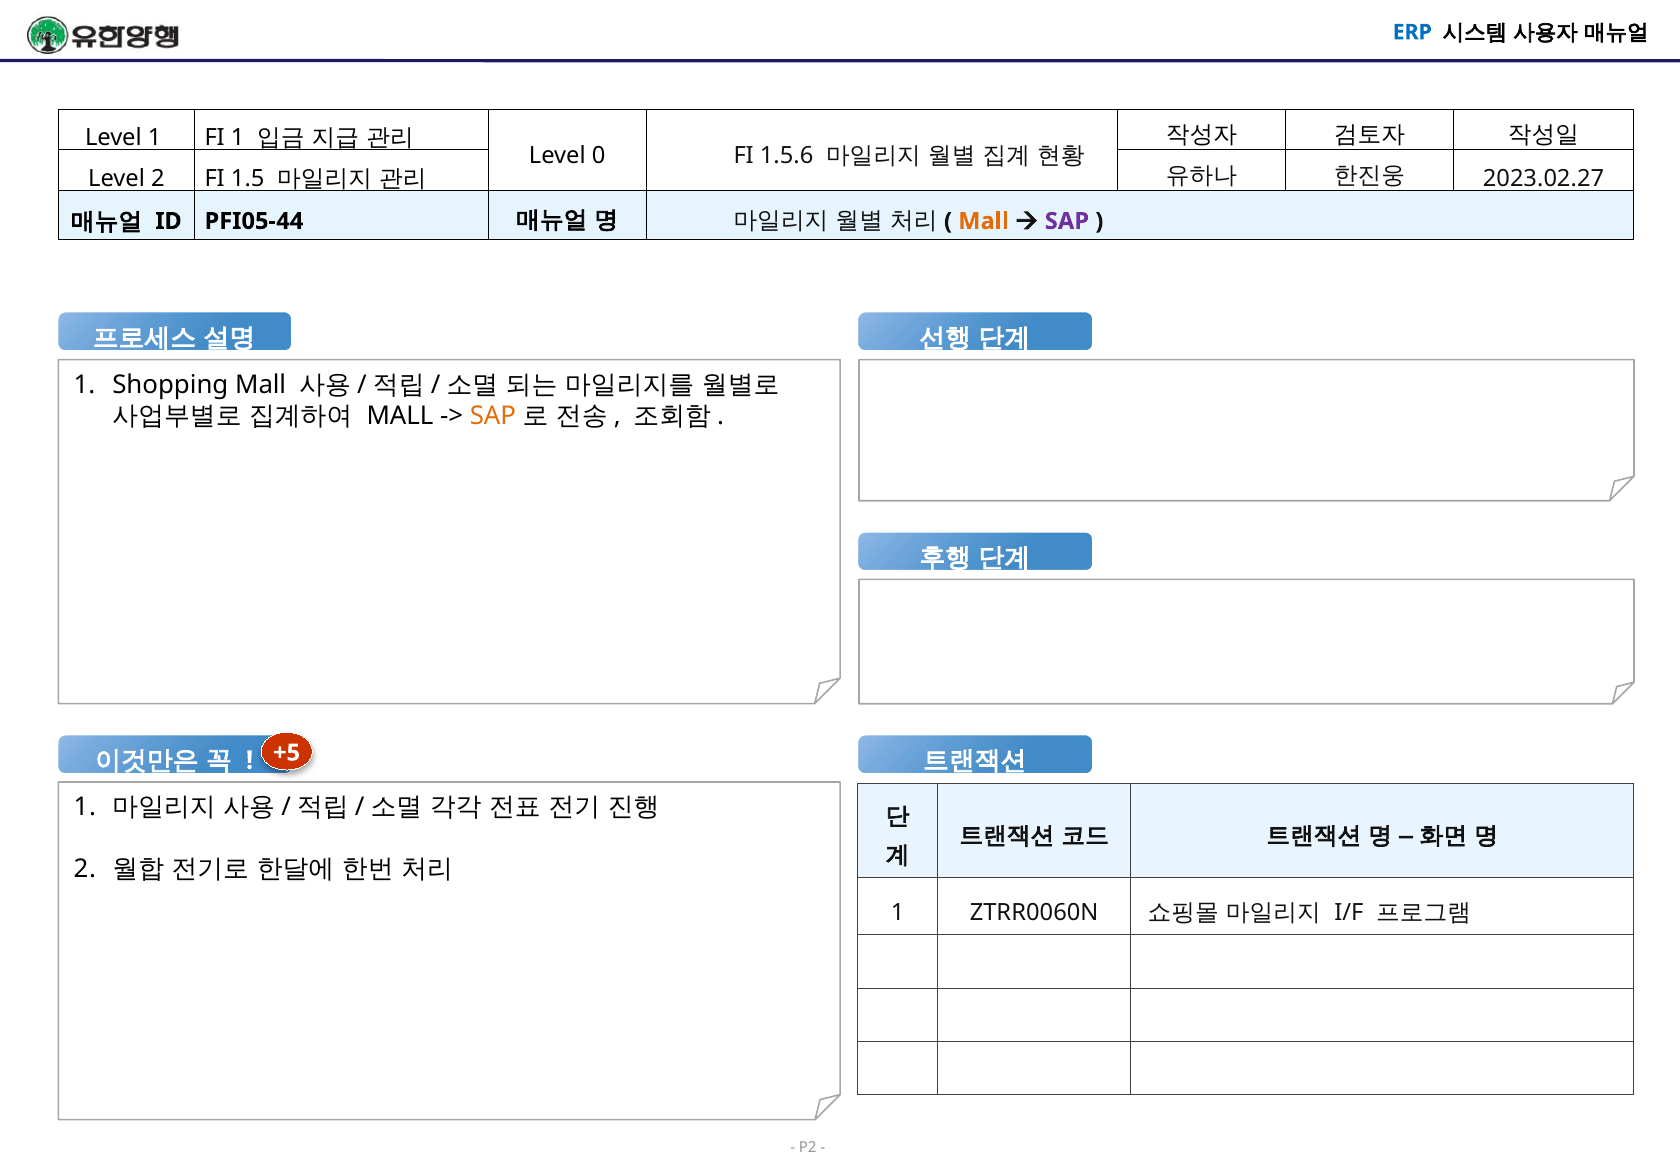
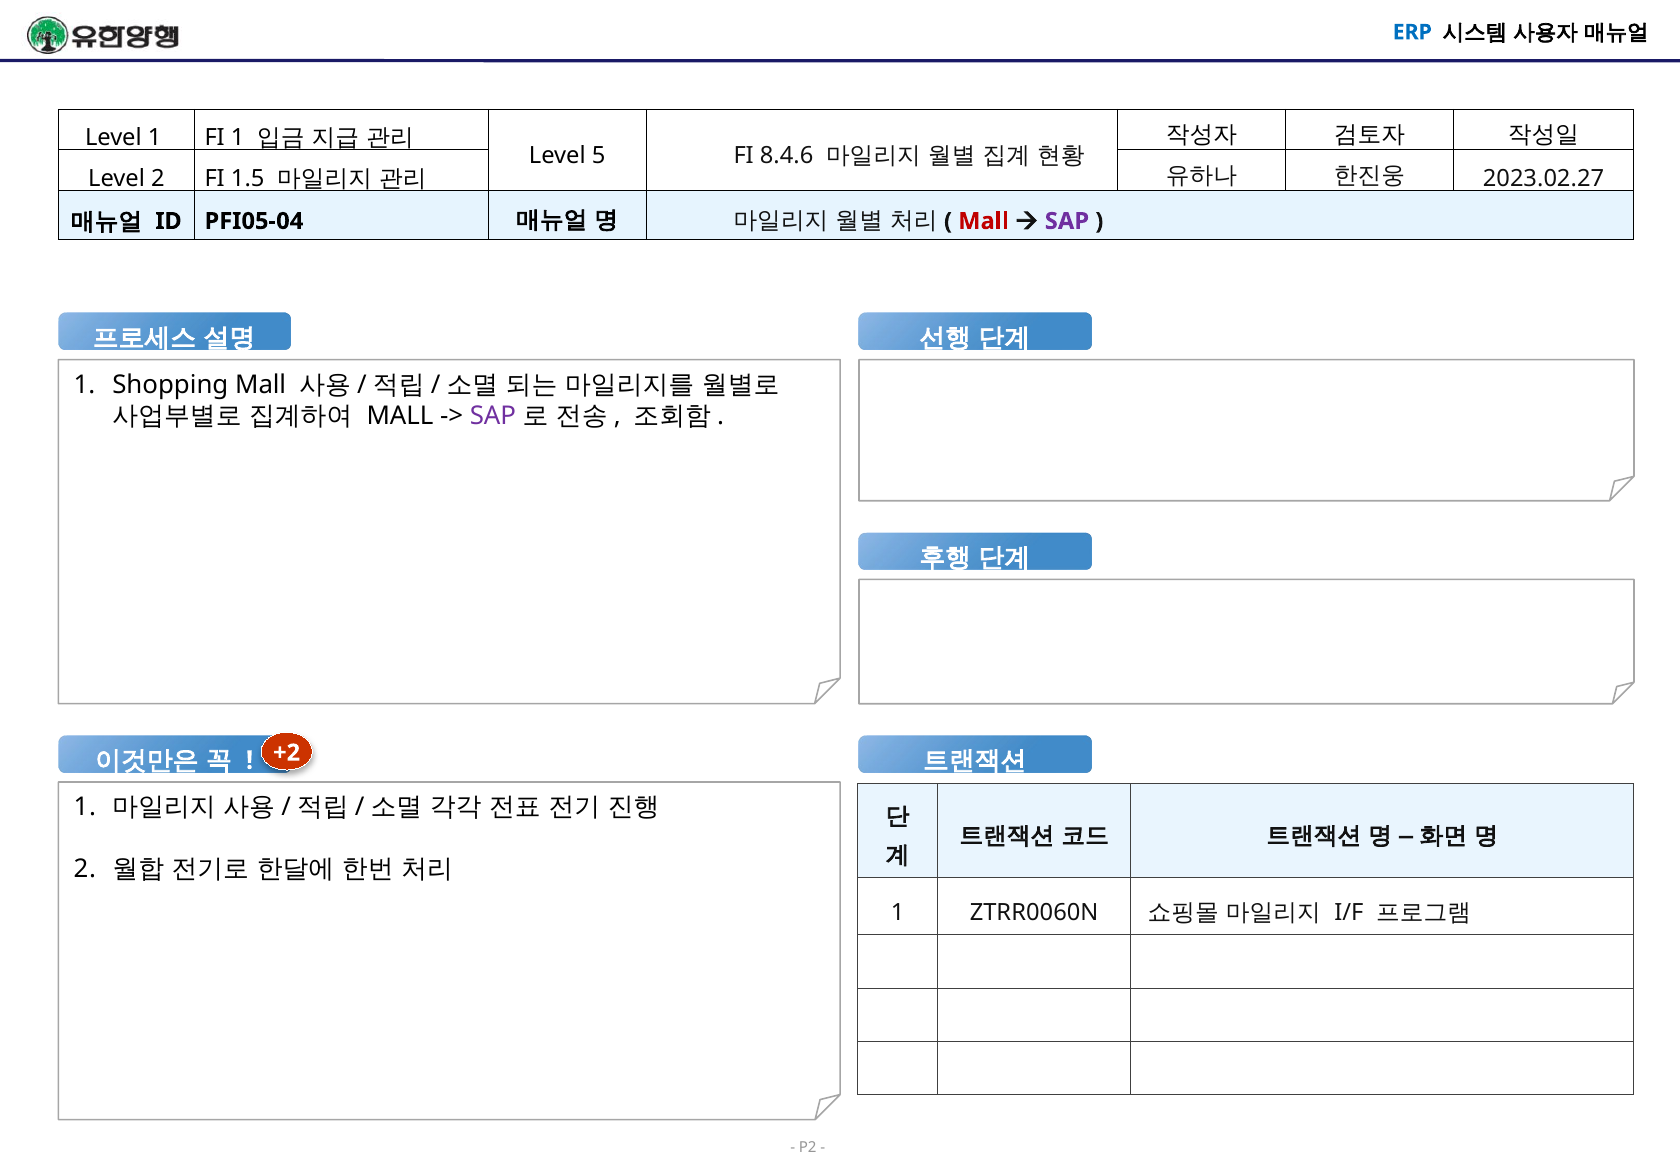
0: 0 -> 5
1.5.6: 1.5.6 -> 8.4.6
PFI05-44: PFI05-44 -> PFI05-04
Mall at (984, 221) colour: orange -> red
SAP at (493, 416) colour: orange -> purple
+5: +5 -> +2
